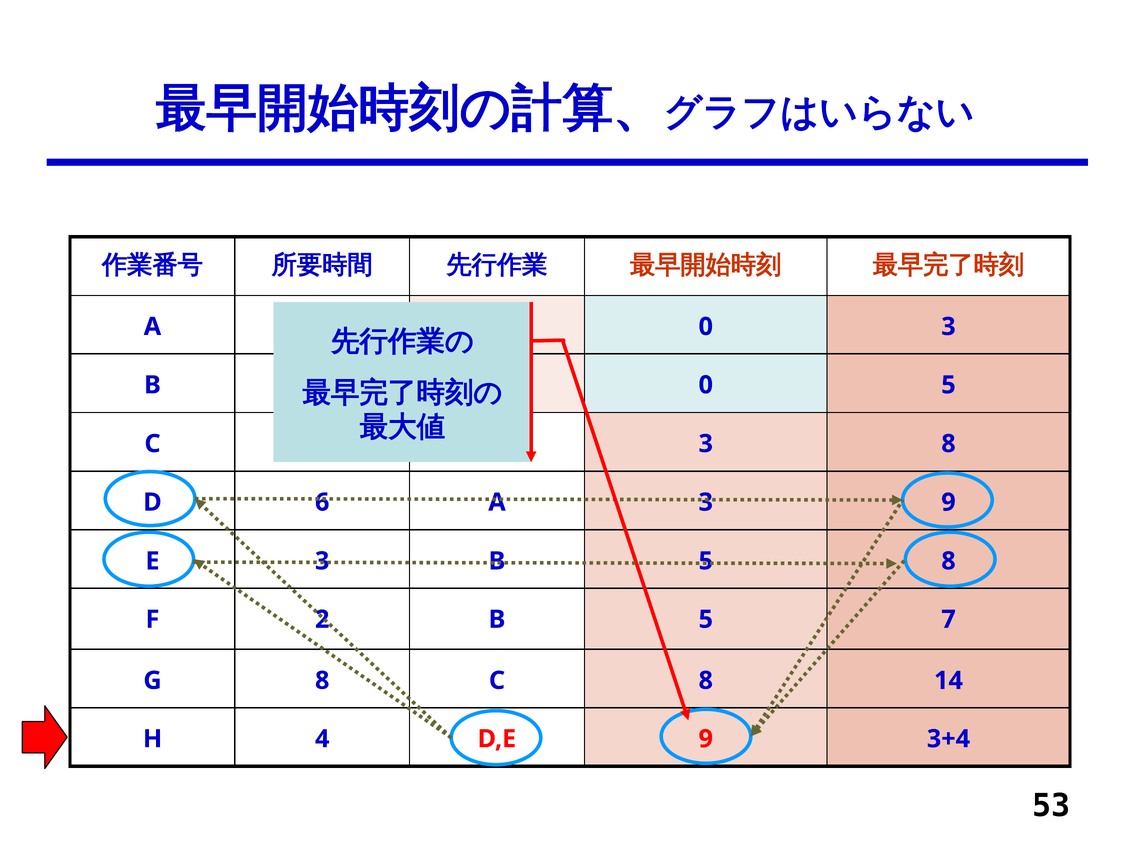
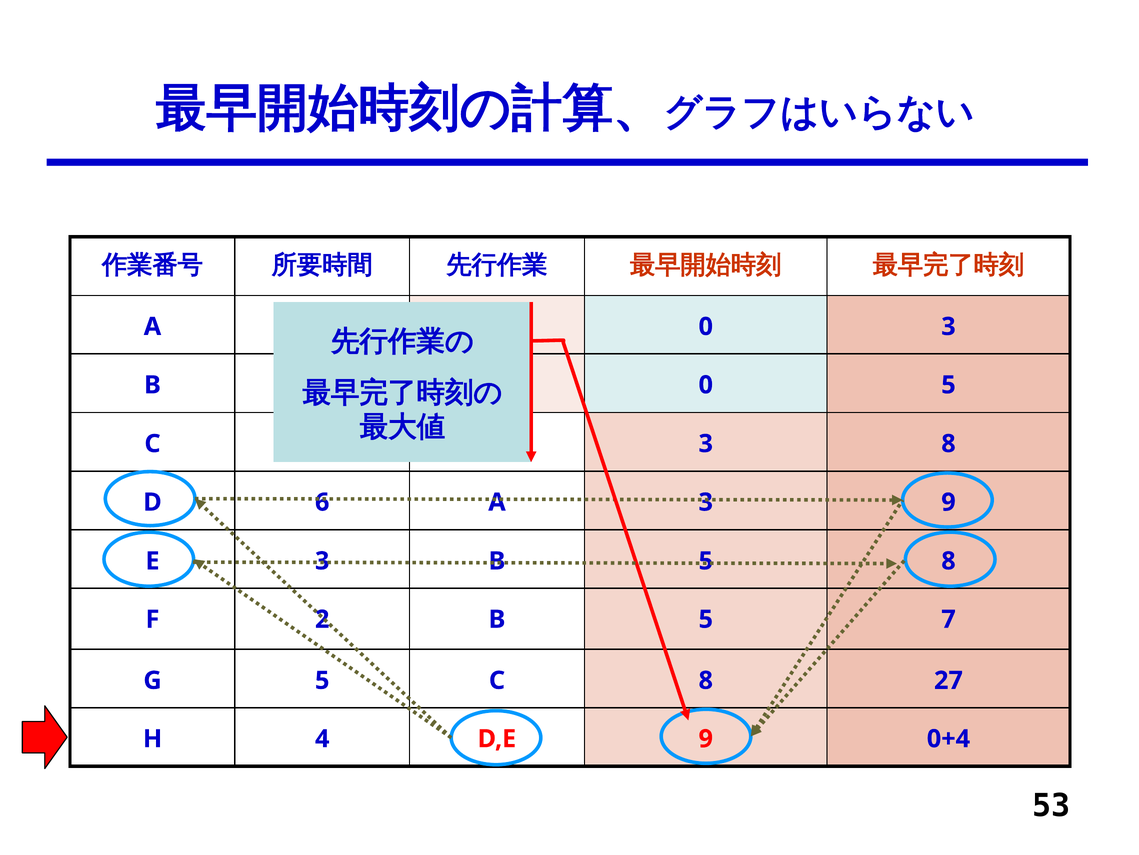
G 8: 8 -> 5
14: 14 -> 27
3+4: 3+4 -> 0+4
